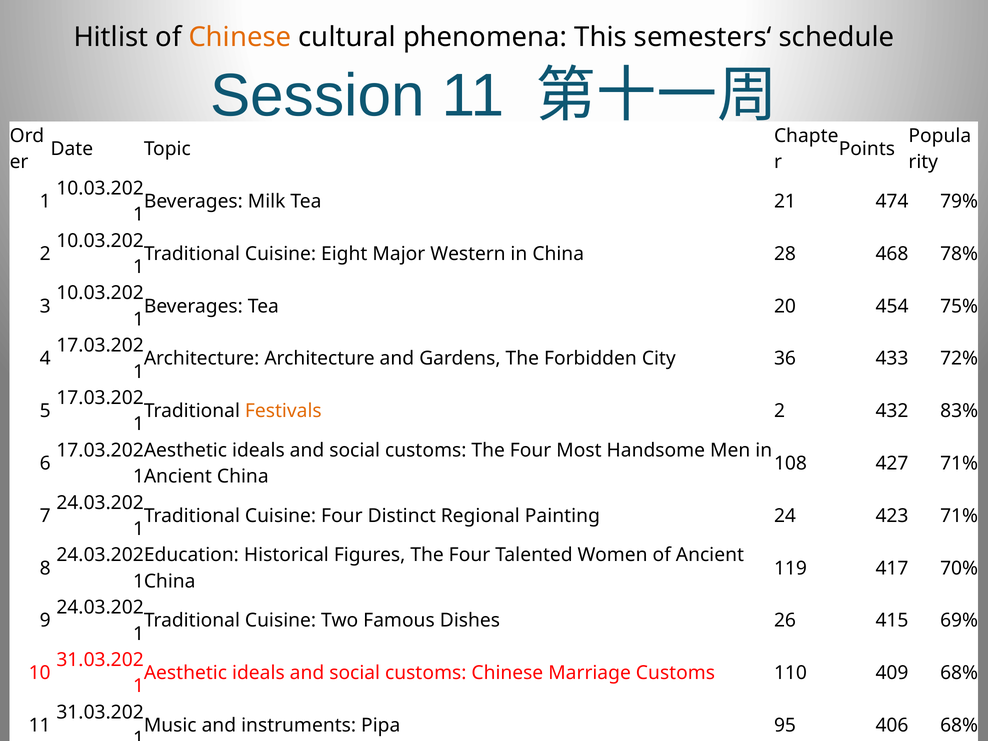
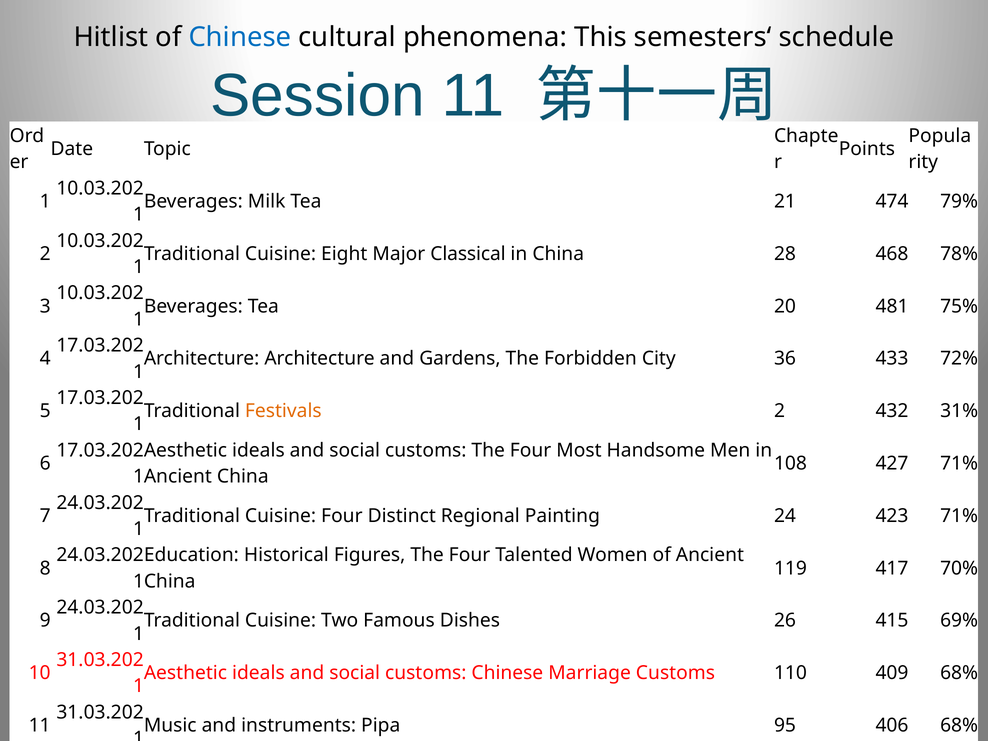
Chinese at (240, 37) colour: orange -> blue
Major Western: Western -> Classical
454: 454 -> 481
83%: 83% -> 31%
